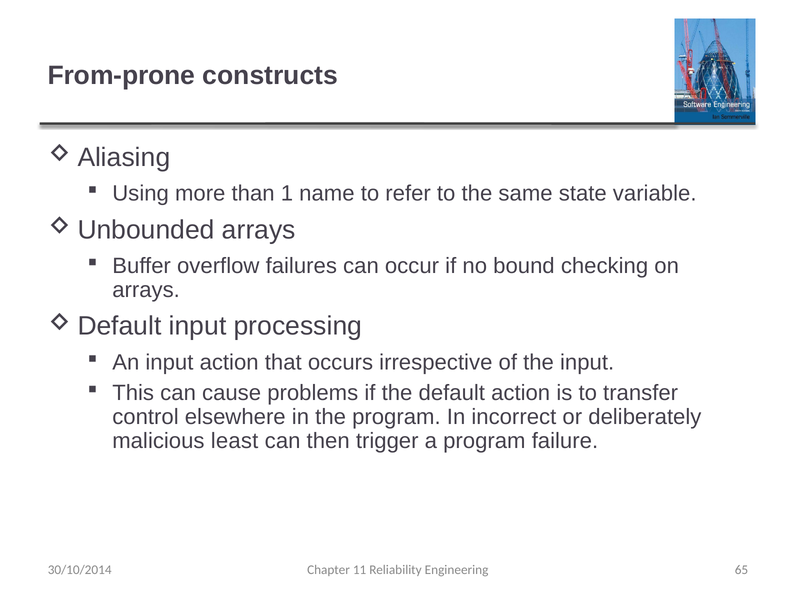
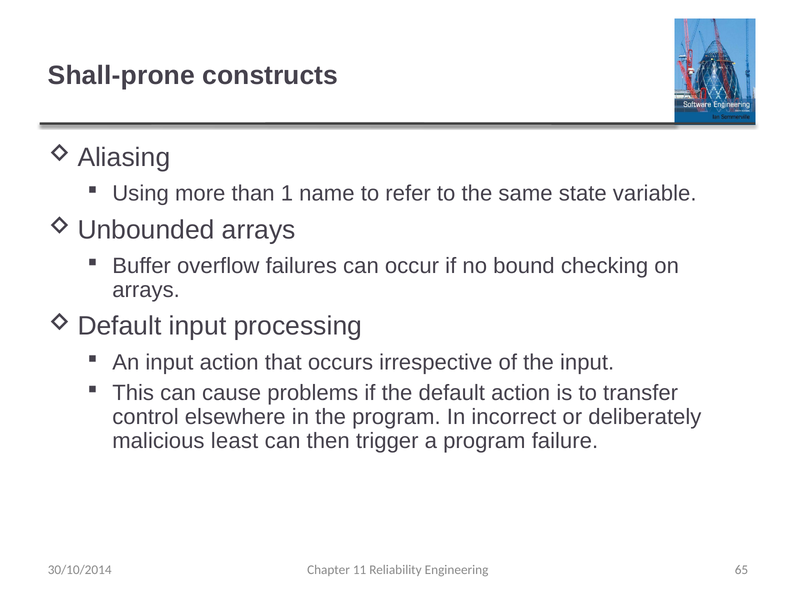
From-prone: From-prone -> Shall-prone
